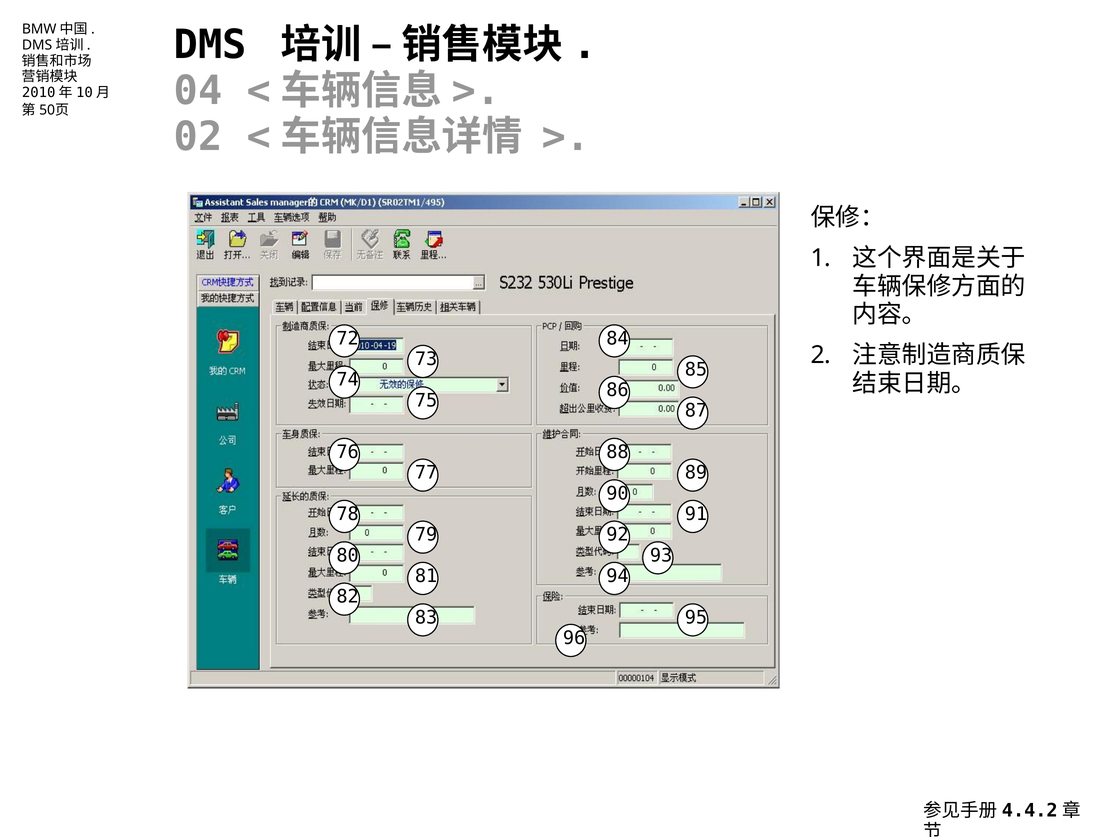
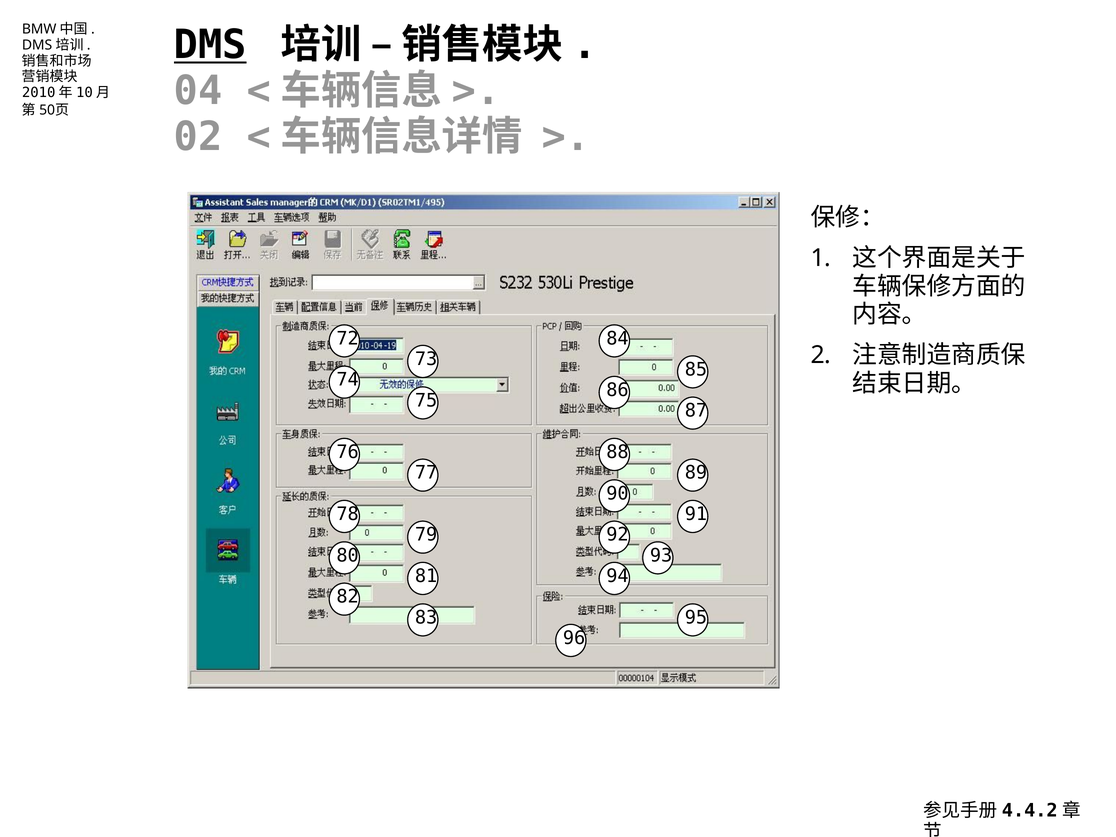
DMS underline: none -> present
